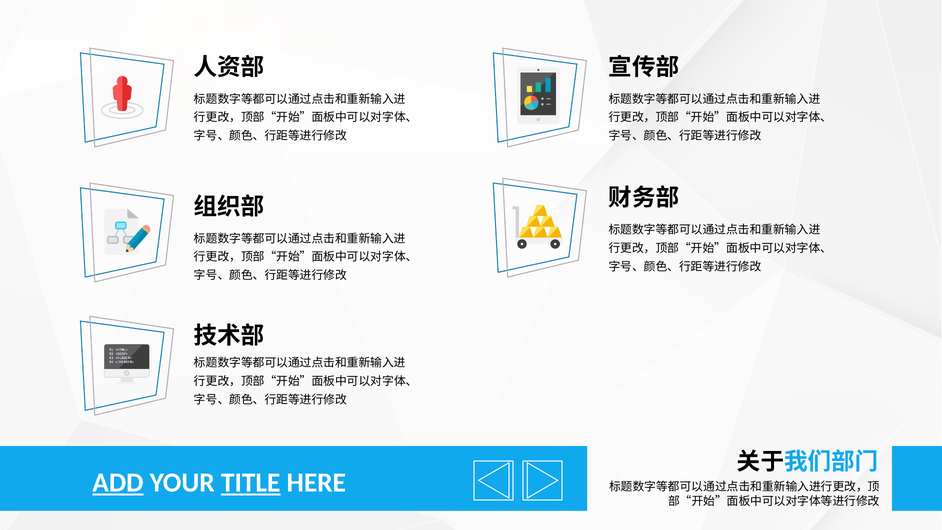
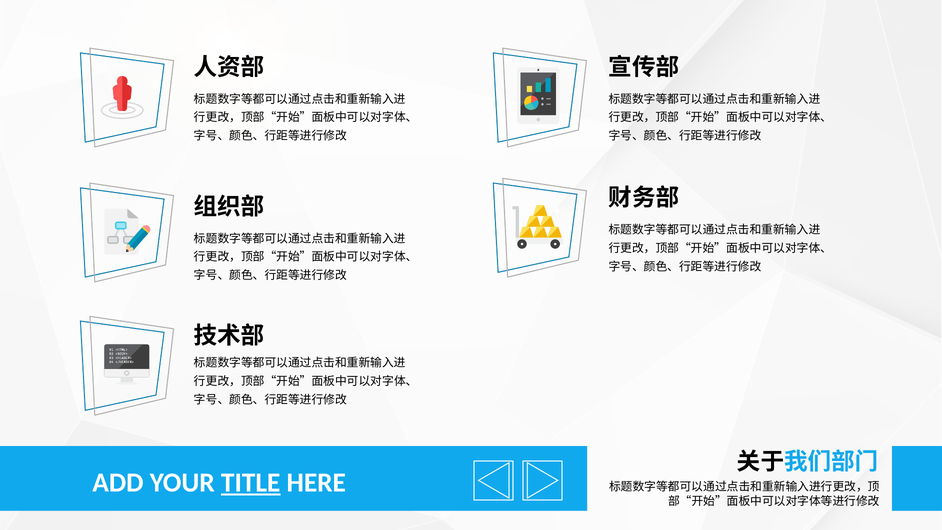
ADD underline: present -> none
